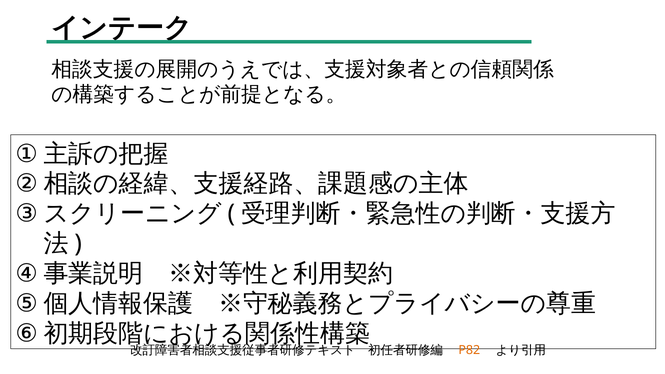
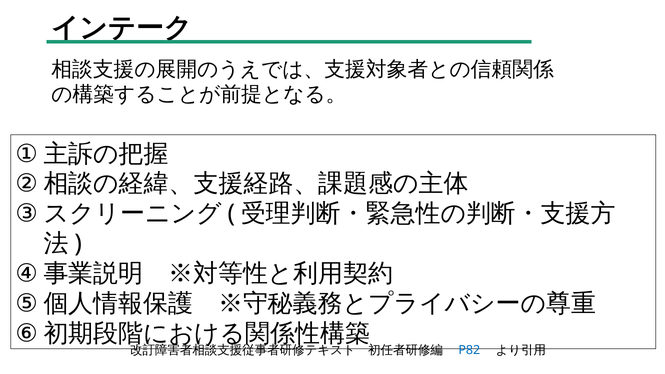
P82 colour: orange -> blue
